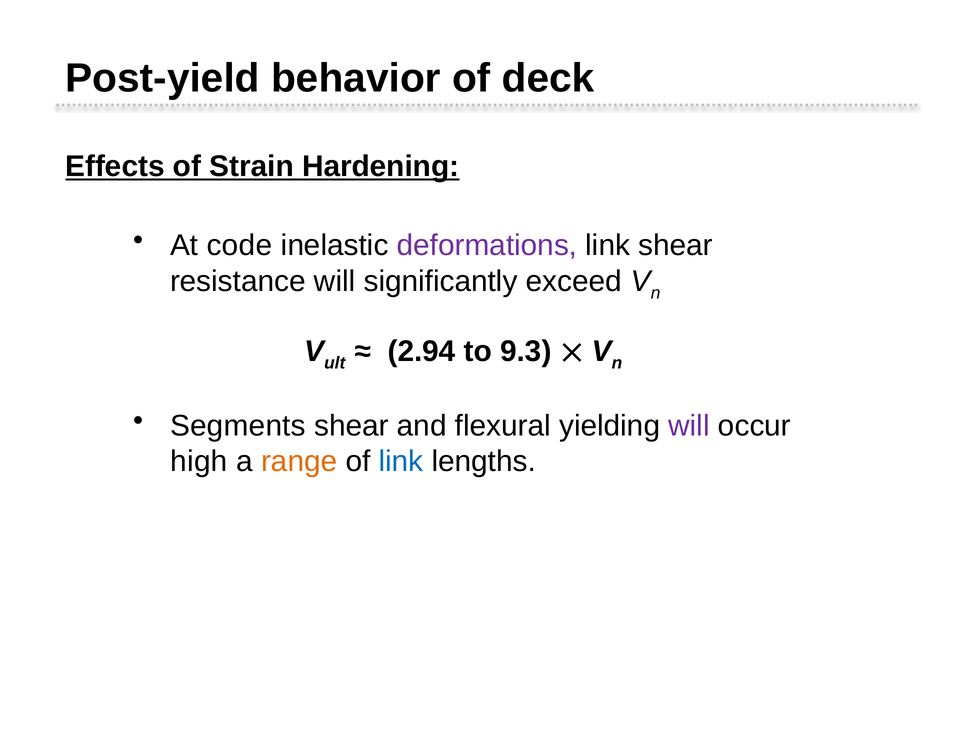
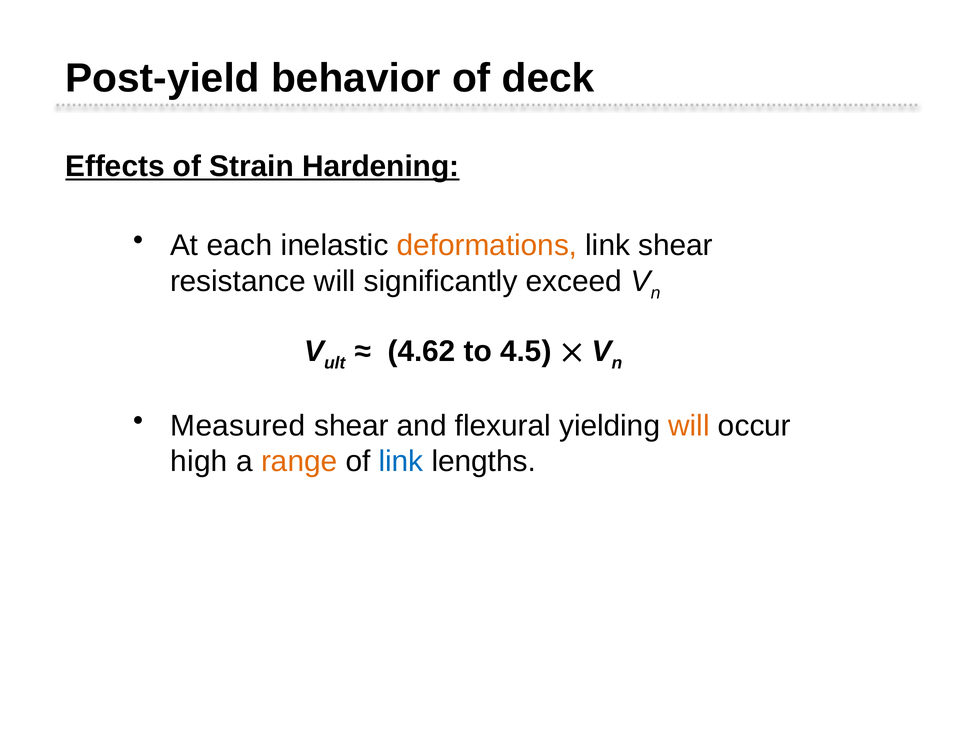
code: code -> each
deformations colour: purple -> orange
2.94: 2.94 -> 4.62
9.3: 9.3 -> 4.5
Segments: Segments -> Measured
will at (689, 425) colour: purple -> orange
